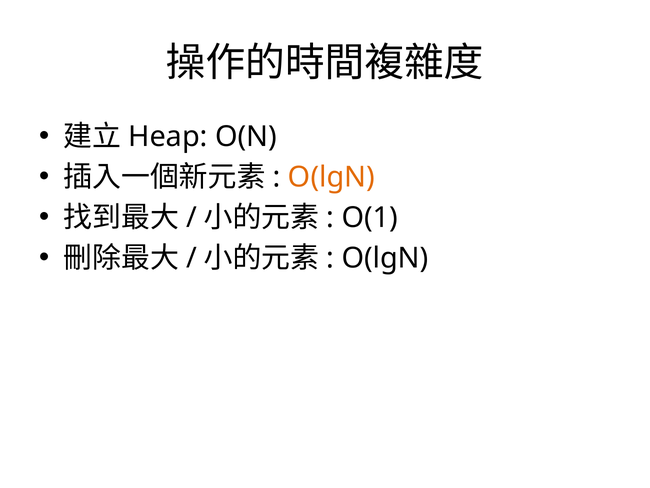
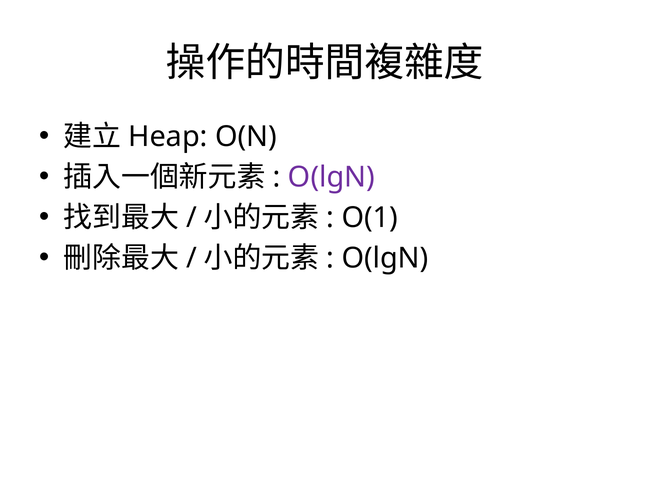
O(lgN at (332, 177) colour: orange -> purple
